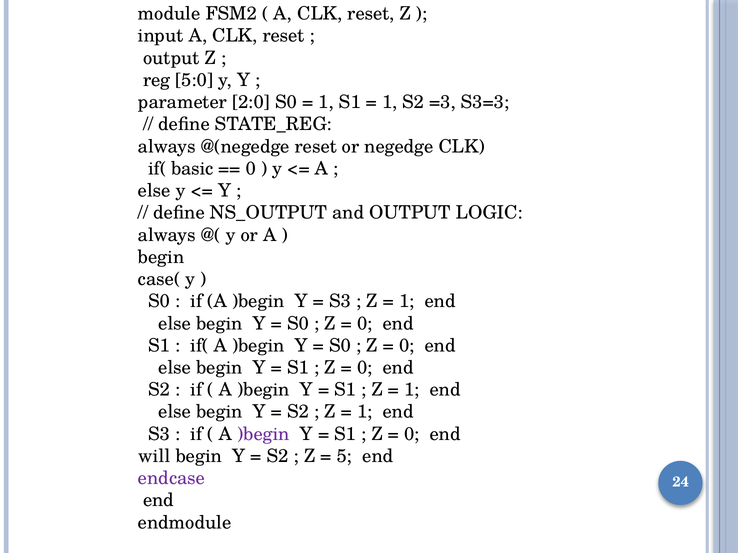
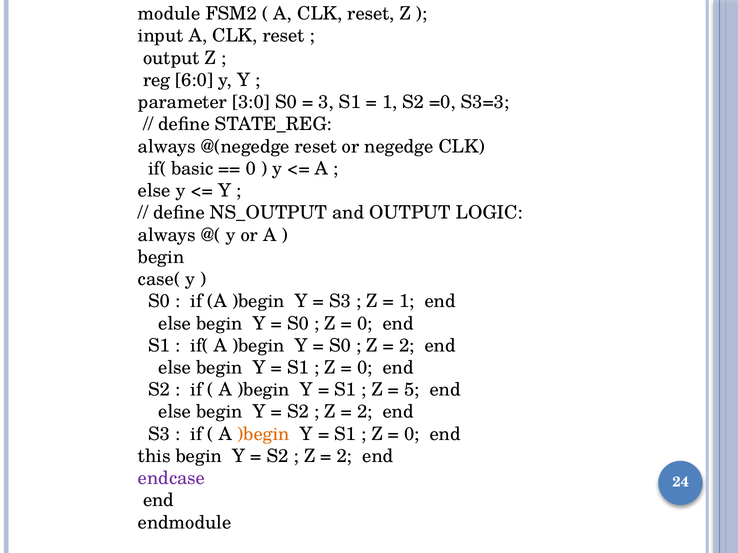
5:0: 5:0 -> 6:0
2:0: 2:0 -> 3:0
1 at (326, 102): 1 -> 3
=3: =3 -> =0
0 at (407, 346): 0 -> 2
1 at (412, 390): 1 -> 5
1 at (365, 412): 1 -> 2
)begin at (263, 434) colour: purple -> orange
will: will -> this
5 at (344, 457): 5 -> 2
